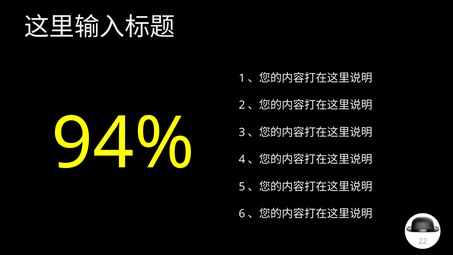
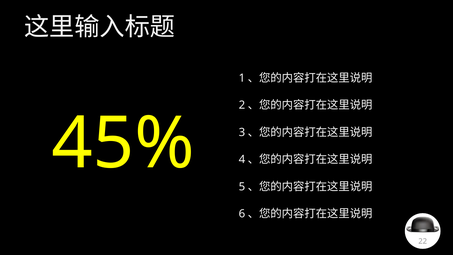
94%: 94% -> 45%
